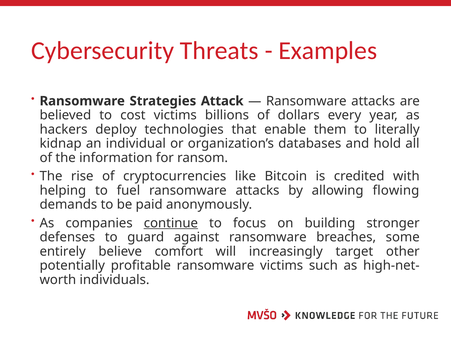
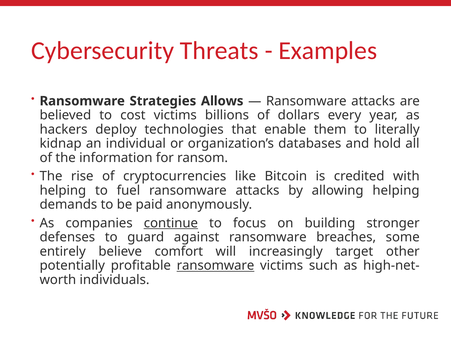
Attack: Attack -> Allows
allowing flowing: flowing -> helping
ransomware at (215, 266) underline: none -> present
